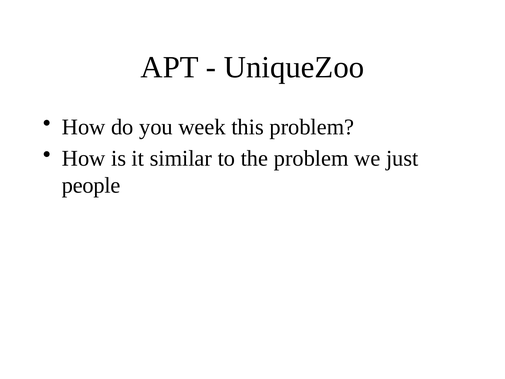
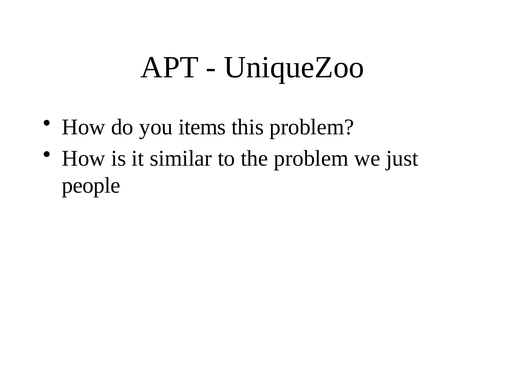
week: week -> items
